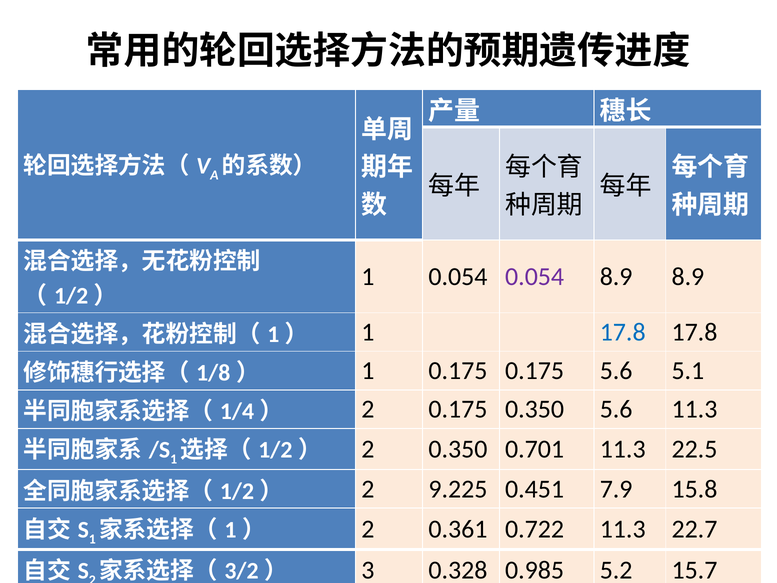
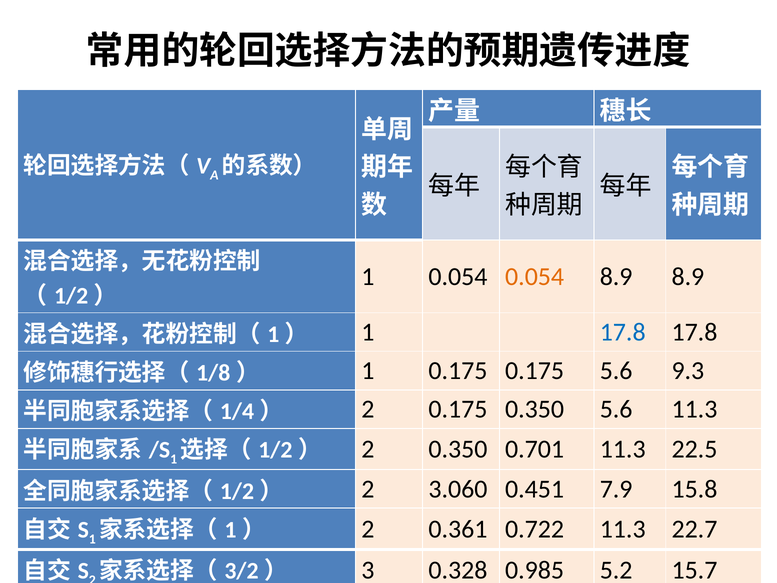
0.054 at (535, 276) colour: purple -> orange
5.1: 5.1 -> 9.3
9.225: 9.225 -> 3.060
